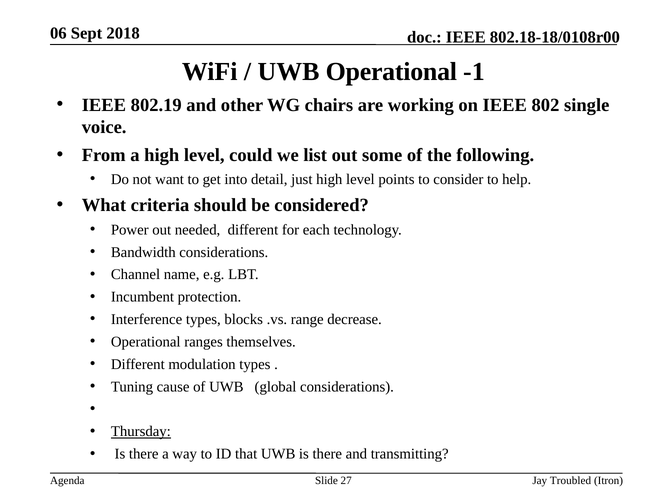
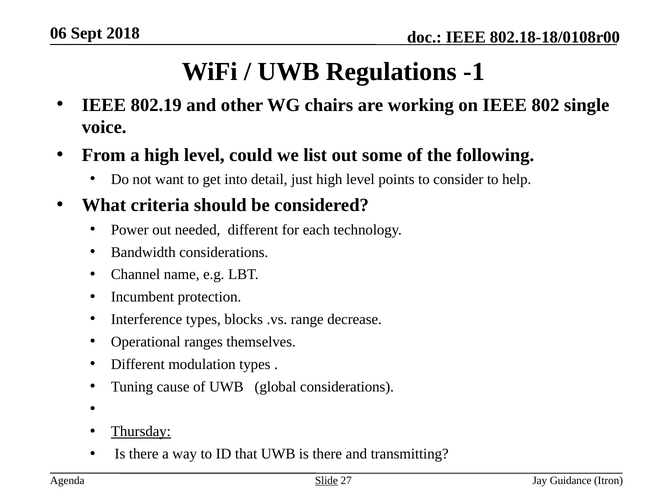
UWB Operational: Operational -> Regulations
Slide underline: none -> present
Troubled: Troubled -> Guidance
